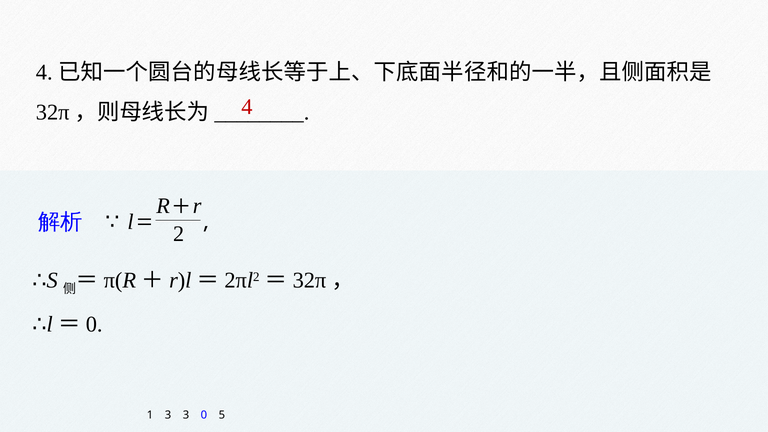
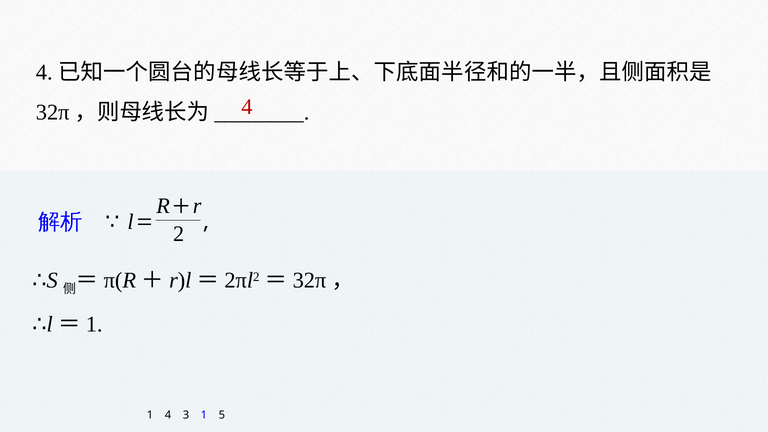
0 at (94, 324): 0 -> 1
1 3: 3 -> 4
3 0: 0 -> 1
